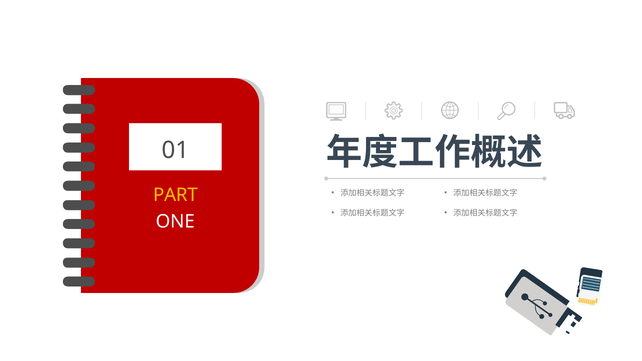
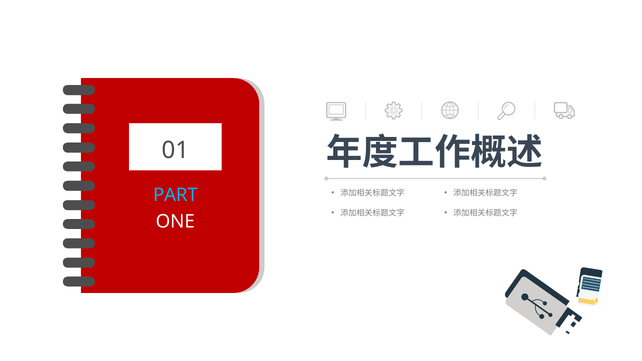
PART colour: yellow -> light blue
